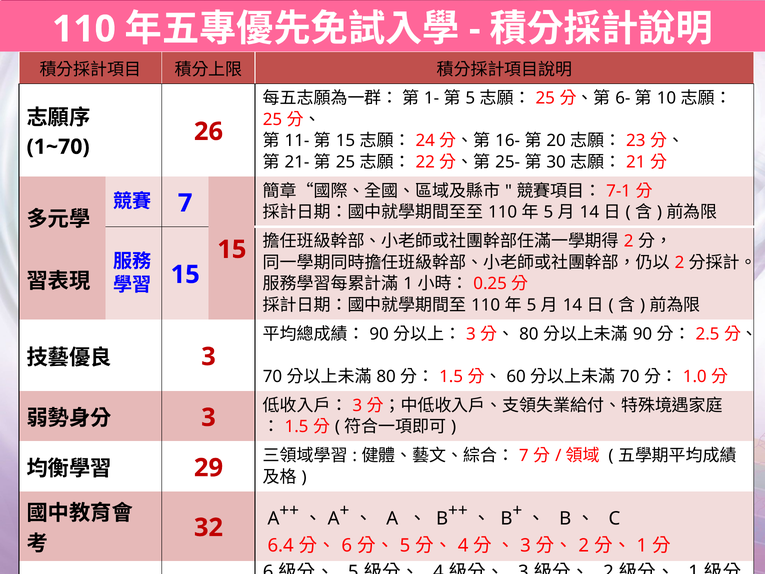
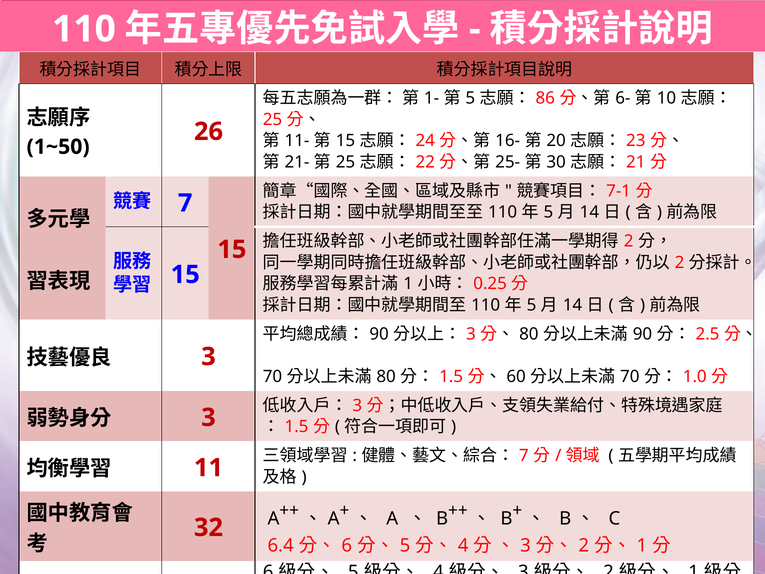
25 at (545, 98): 25 -> 86
1~70: 1~70 -> 1~50
29: 29 -> 11
